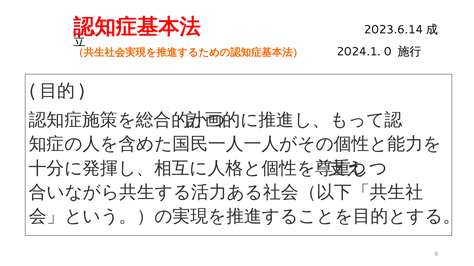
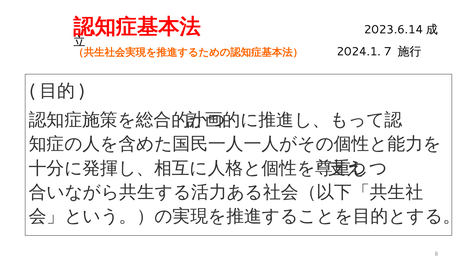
0: 0 -> 7
